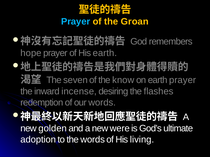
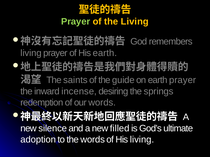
Prayer at (76, 22) colour: light blue -> light green
the Groan: Groan -> Living
hope at (31, 53): hope -> living
seven: seven -> saints
know: know -> guide
flashes: flashes -> springs
golden: golden -> silence
were: were -> filled
